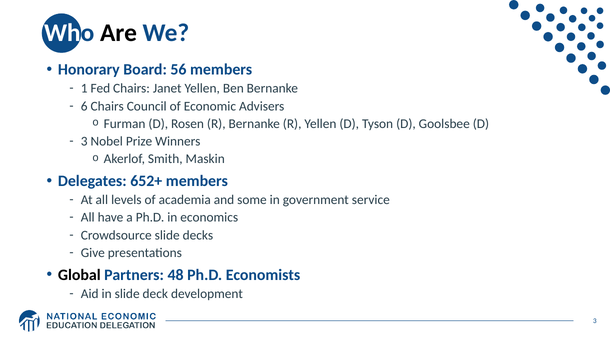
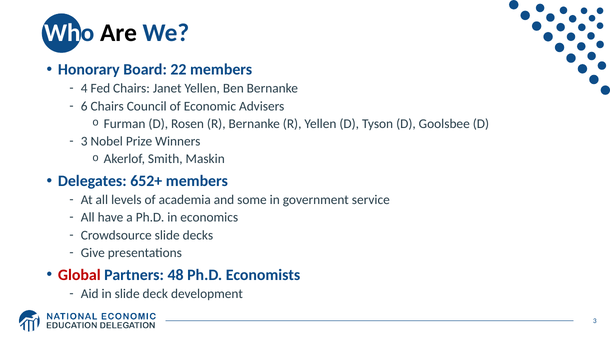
56: 56 -> 22
1: 1 -> 4
Global colour: black -> red
